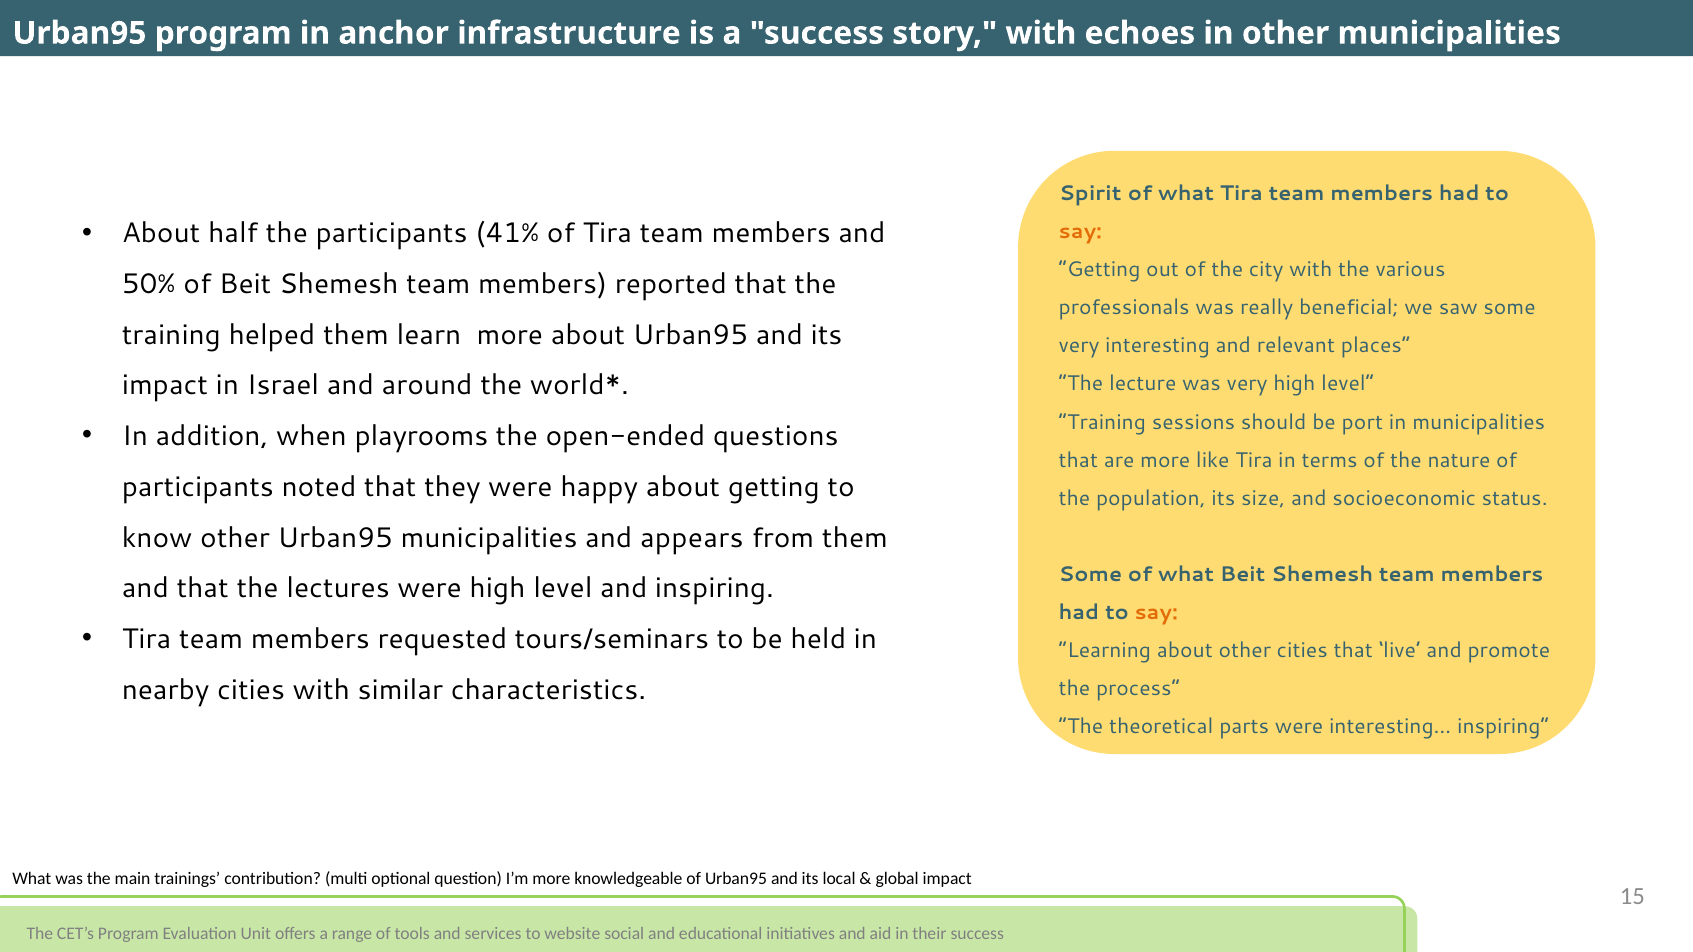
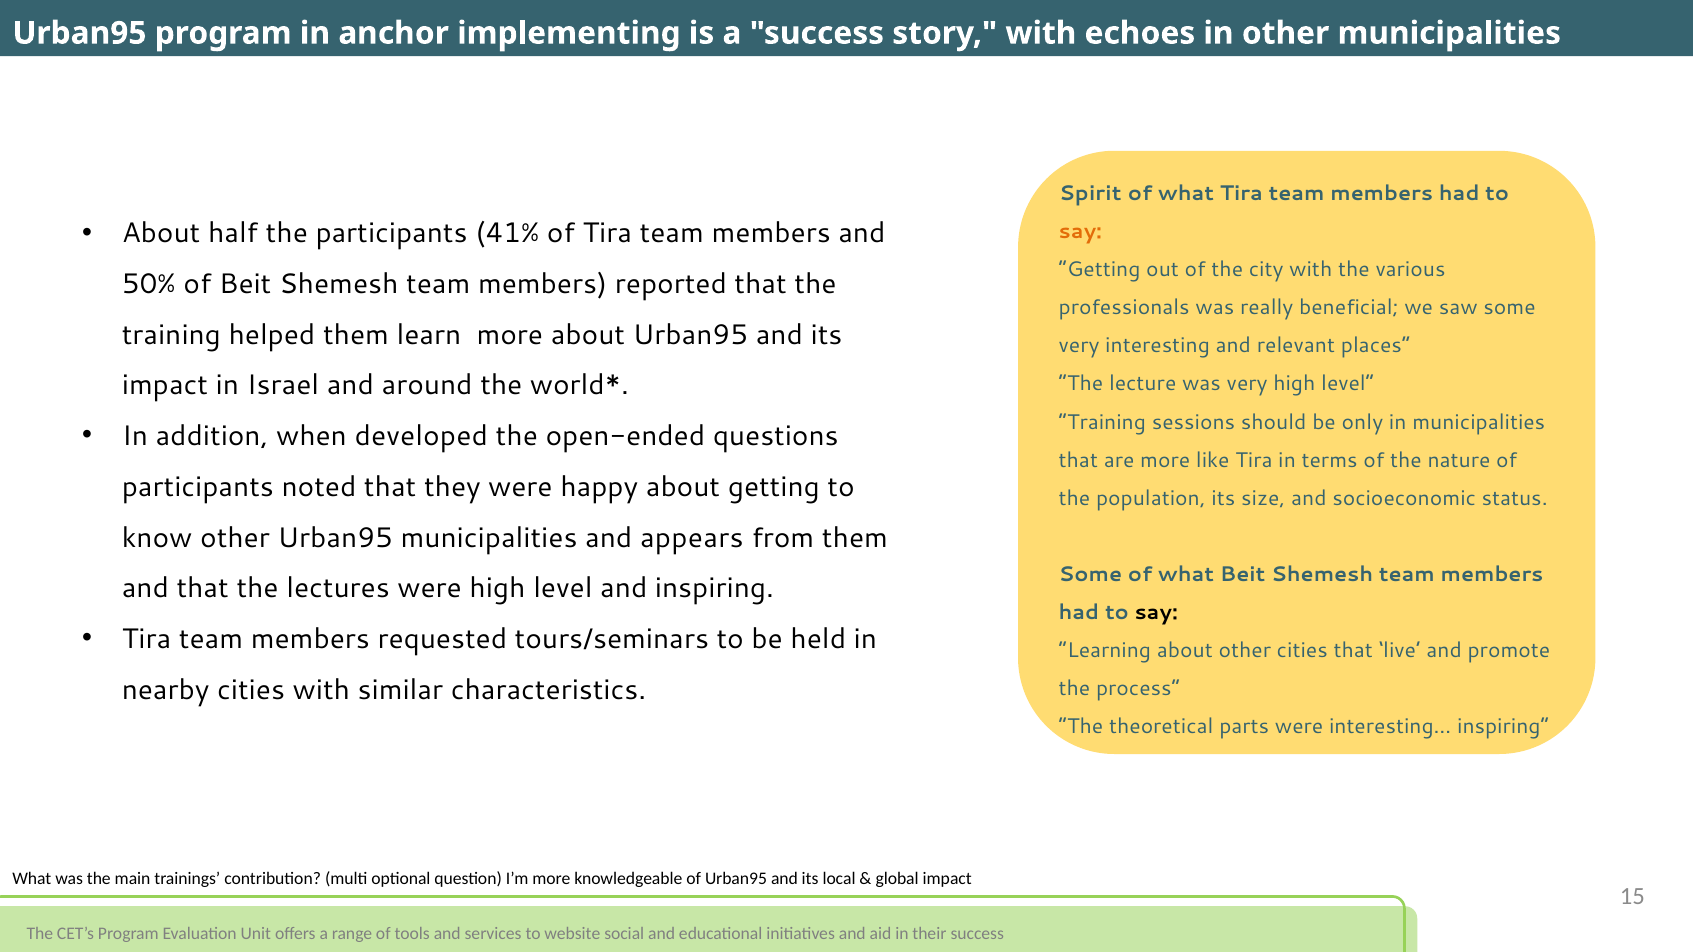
infrastructure: infrastructure -> implementing
port: port -> only
playrooms: playrooms -> developed
say at (1156, 613) colour: orange -> black
